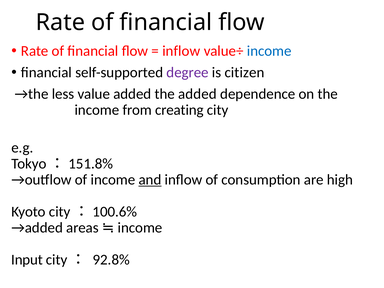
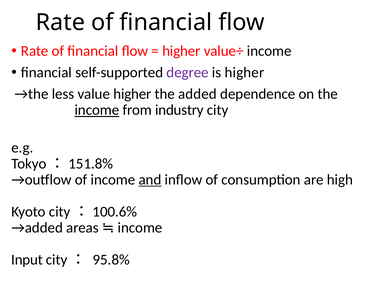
inflow at (181, 51): inflow -> higher
income at (269, 51) colour: blue -> black
is citizen: citizen -> higher
value added: added -> higher
income at (97, 110) underline: none -> present
creating: creating -> industry
92.8%: 92.8% -> 95.8%
